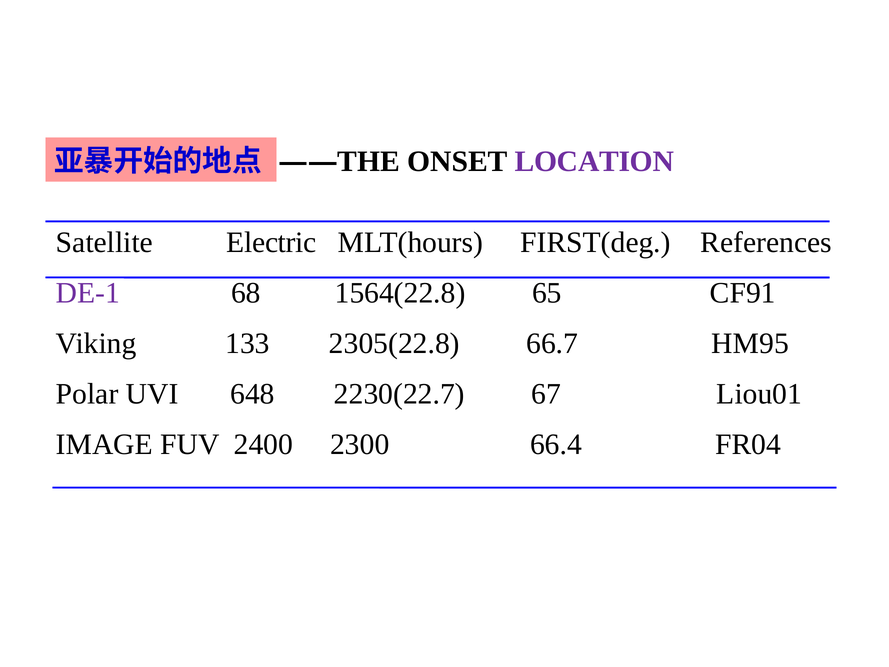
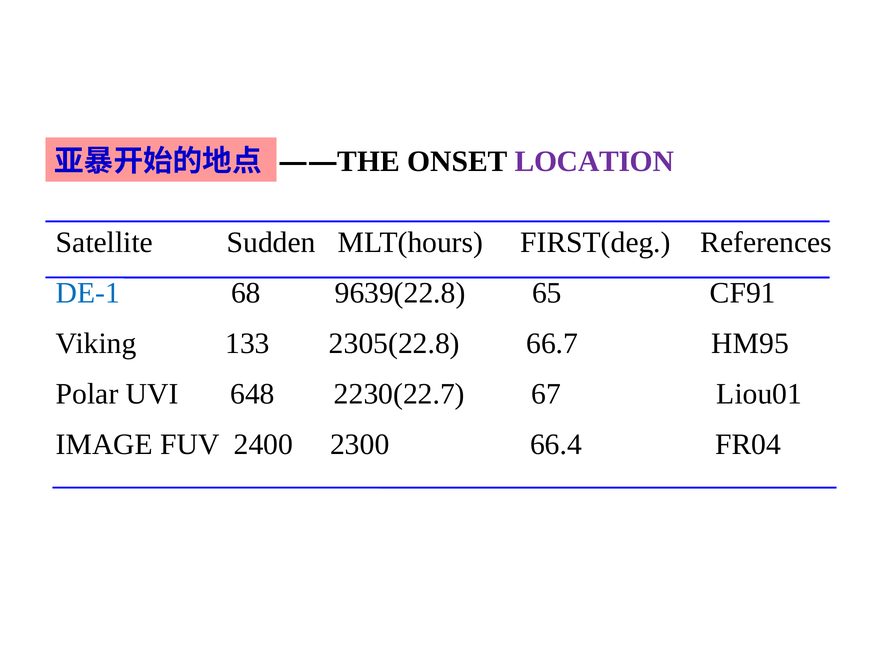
Electric: Electric -> Sudden
DE-1 colour: purple -> blue
1564(22.8: 1564(22.8 -> 9639(22.8
